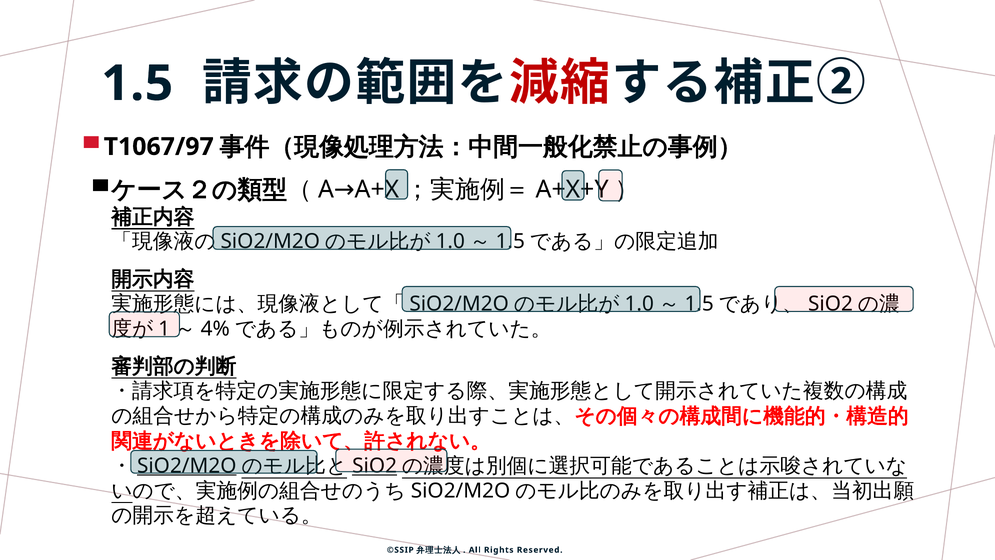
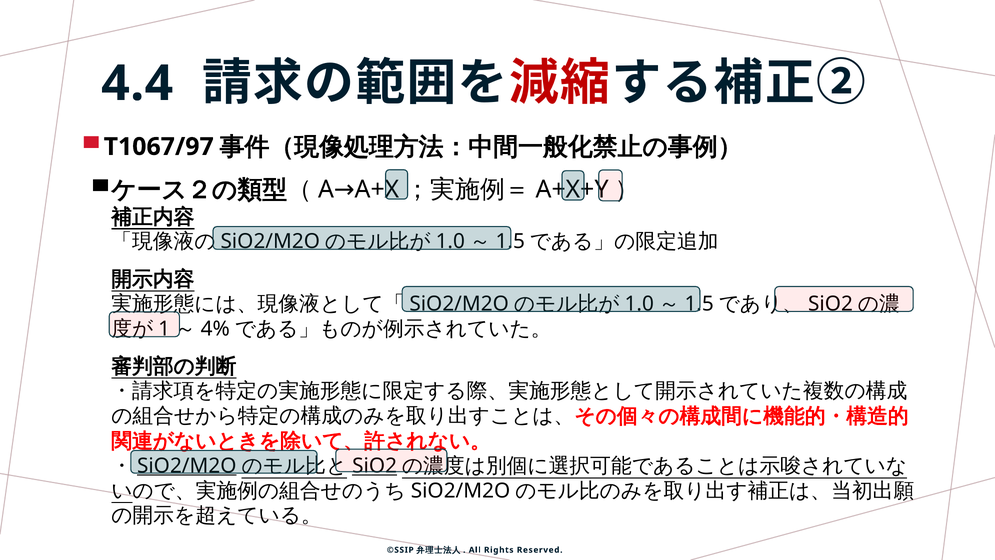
1.5: 1.5 -> 4.4
